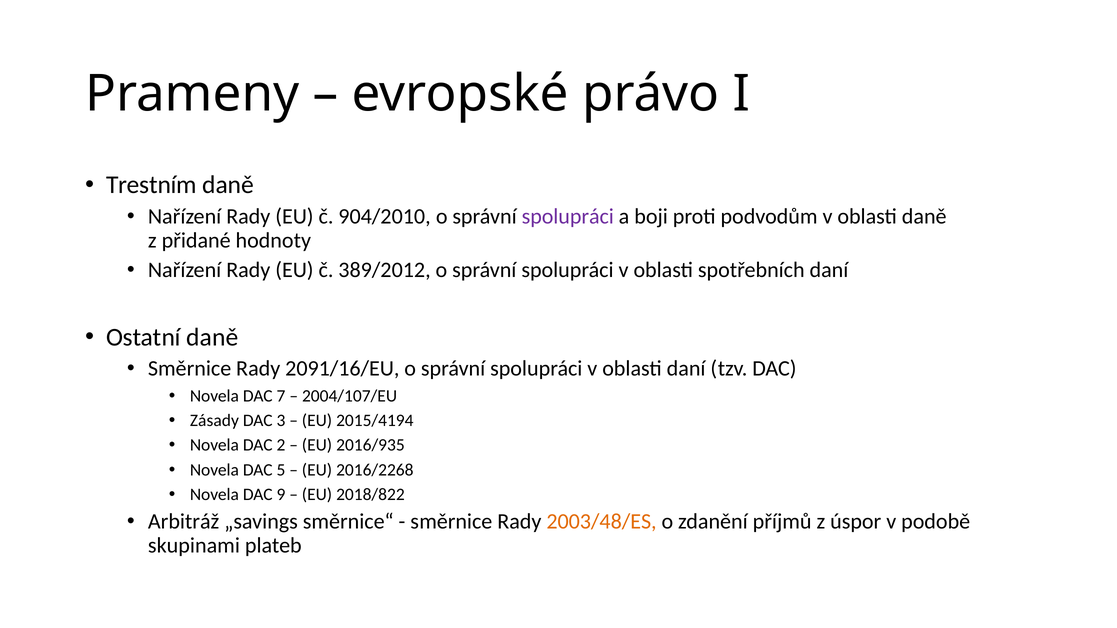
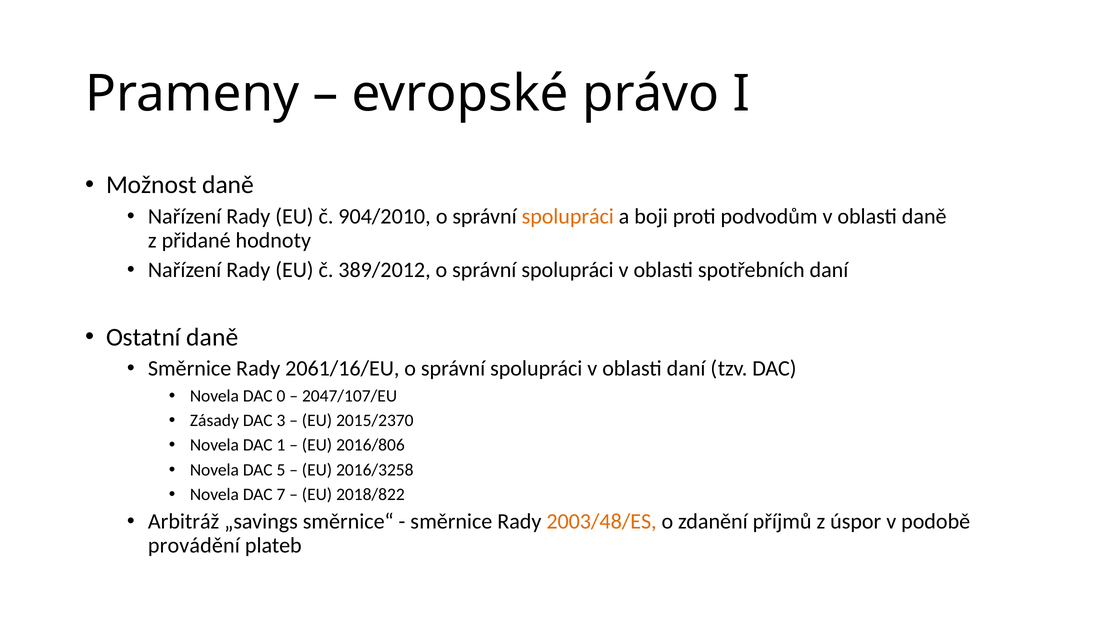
Trestním: Trestním -> Možnost
spolupráci at (568, 217) colour: purple -> orange
2091/16/EU: 2091/16/EU -> 2061/16/EU
7: 7 -> 0
2004/107/EU: 2004/107/EU -> 2047/107/EU
2015/4194: 2015/4194 -> 2015/2370
2: 2 -> 1
2016/935: 2016/935 -> 2016/806
2016/2268: 2016/2268 -> 2016/3258
9: 9 -> 7
skupinami: skupinami -> provádění
